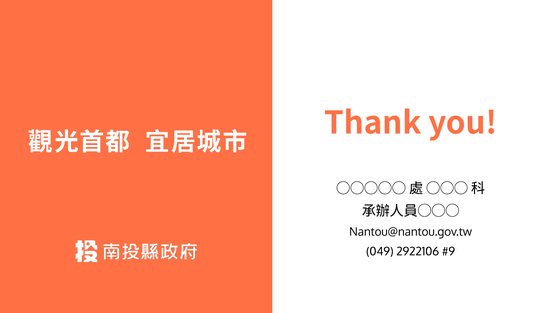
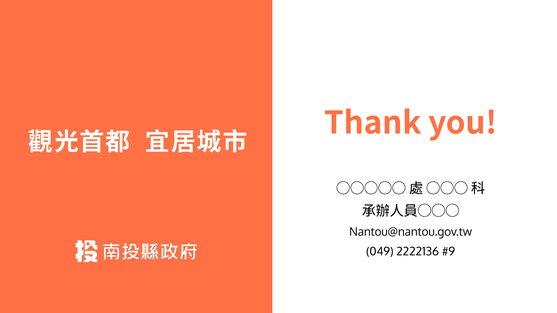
2922106: 2922106 -> 2222136
